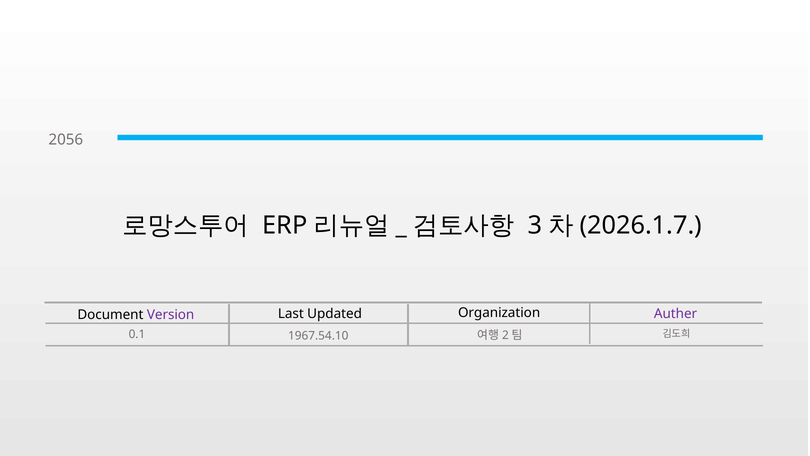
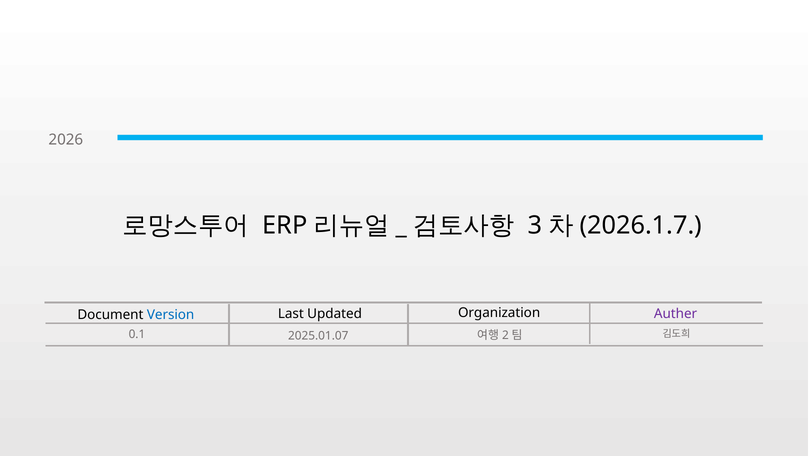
2056: 2056 -> 2026
Version colour: purple -> blue
1967.54.10: 1967.54.10 -> 2025.01.07
